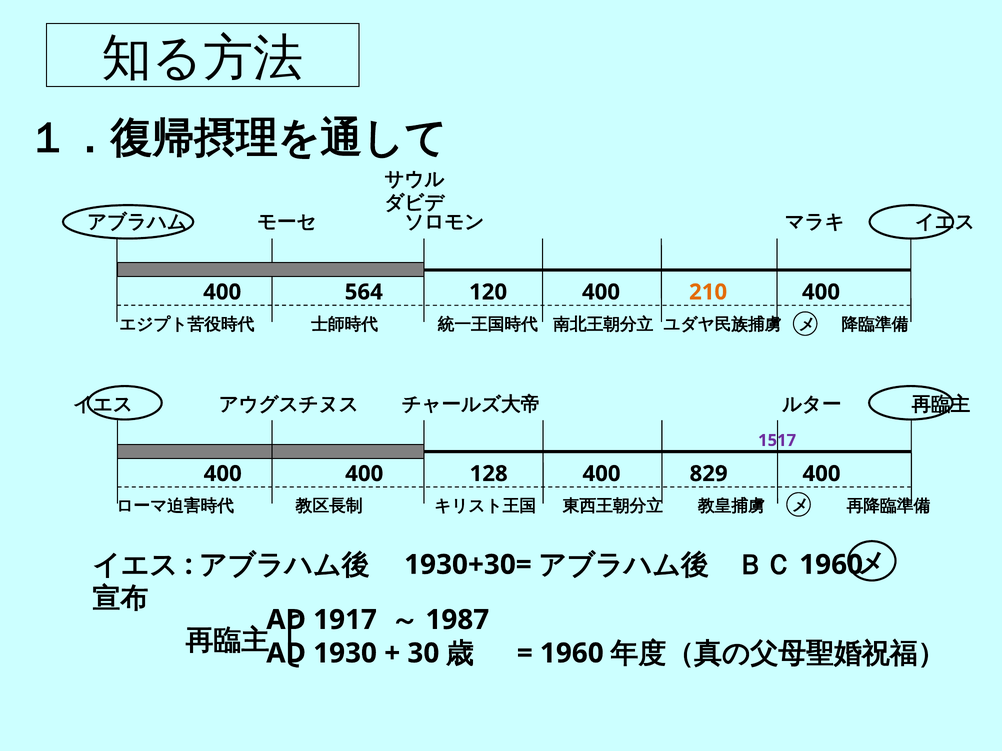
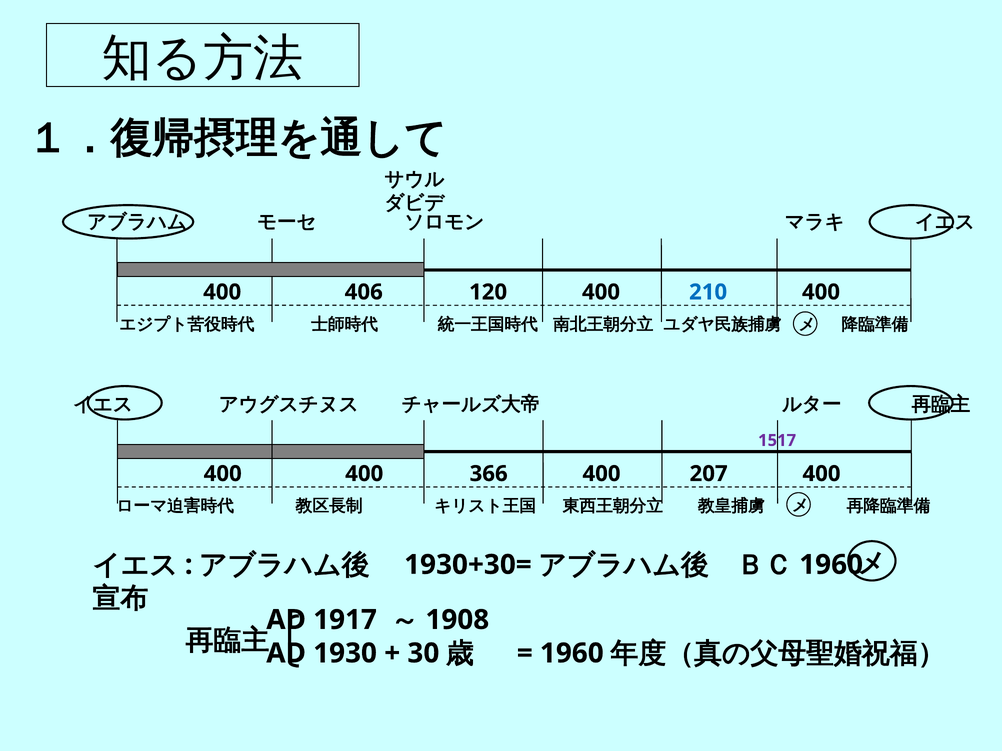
564: 564 -> 406
210 colour: orange -> blue
128: 128 -> 366
829: 829 -> 207
1987: 1987 -> 1908
